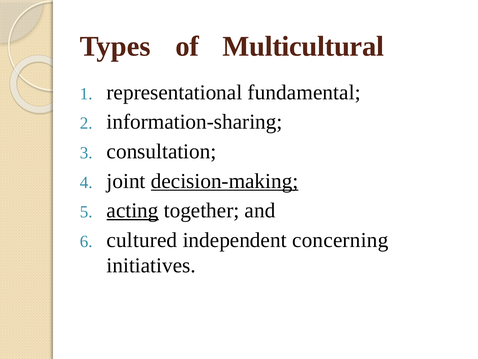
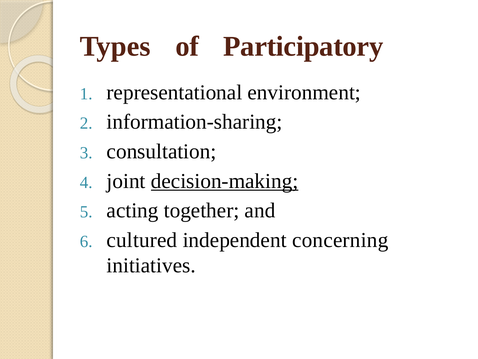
Multicultural: Multicultural -> Participatory
fundamental: fundamental -> environment
acting underline: present -> none
